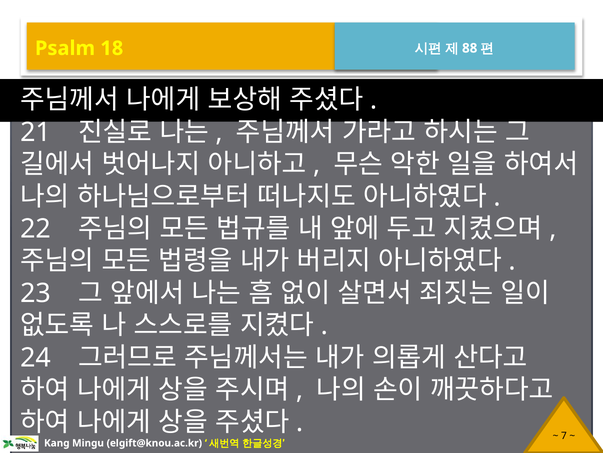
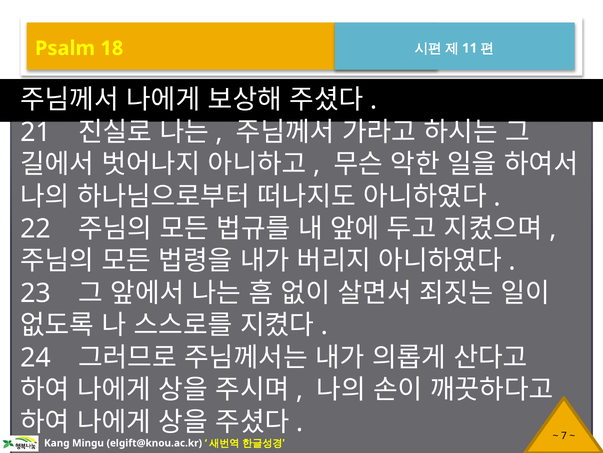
88: 88 -> 11
